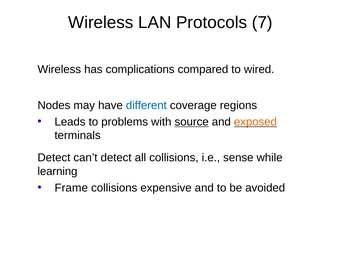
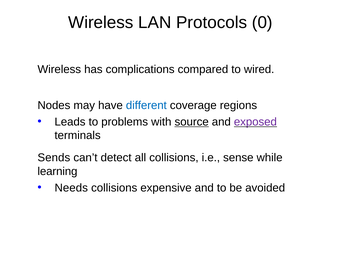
7: 7 -> 0
exposed colour: orange -> purple
Detect at (54, 157): Detect -> Sends
Frame: Frame -> Needs
